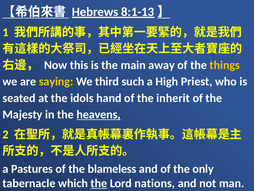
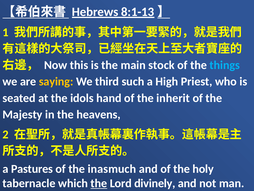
away: away -> stock
things colour: yellow -> light blue
heavens underline: present -> none
blameless: blameless -> inasmuch
only: only -> holy
nations: nations -> divinely
